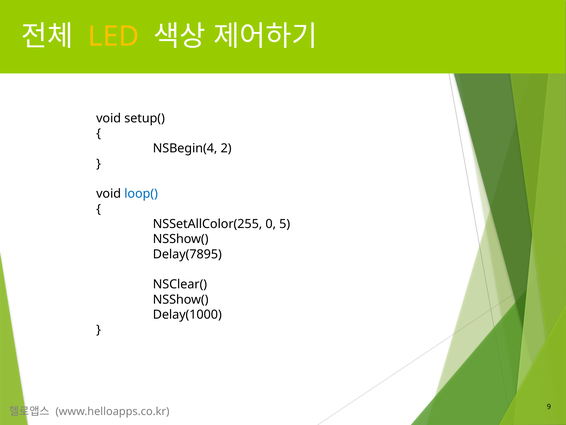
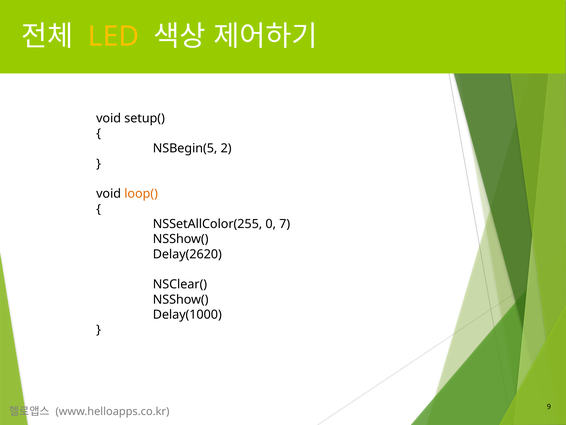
NSBegin(4: NSBegin(4 -> NSBegin(5
loop( colour: blue -> orange
5: 5 -> 7
Delay(7895: Delay(7895 -> Delay(2620
